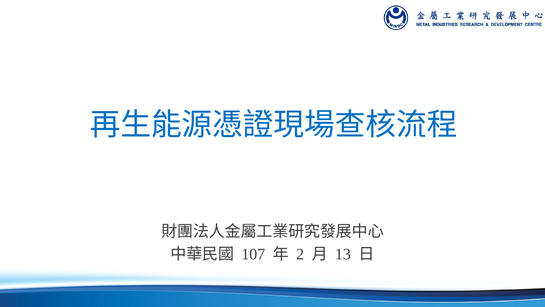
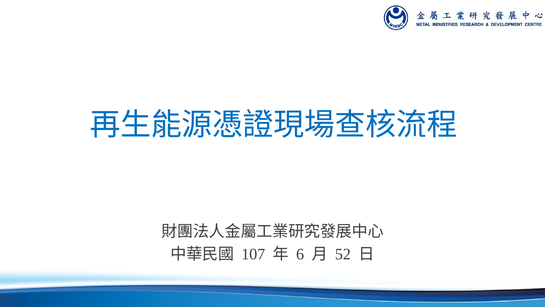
2: 2 -> 6
13: 13 -> 52
